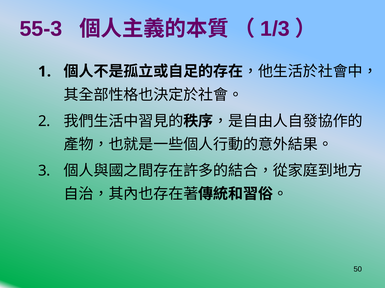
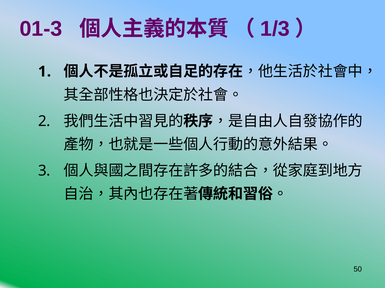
55-3: 55-3 -> 01-3
